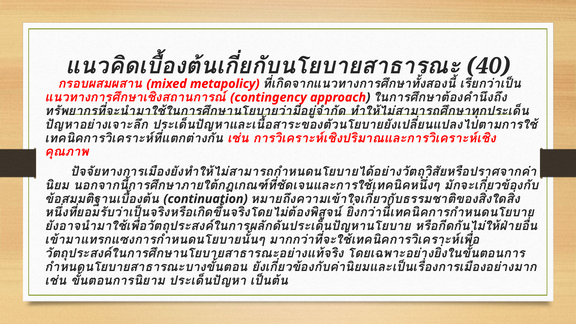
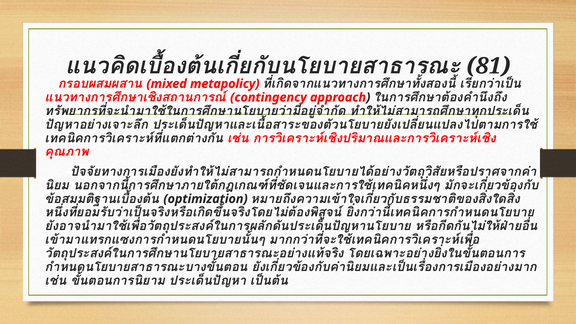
40: 40 -> 81
continuation: continuation -> optimization
